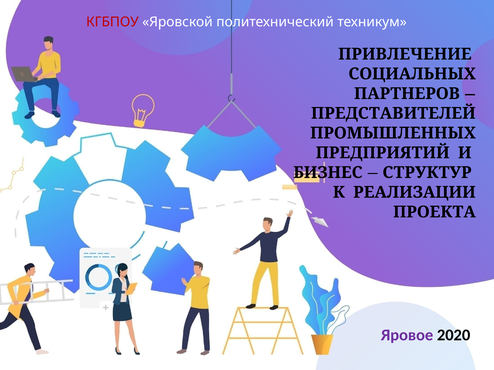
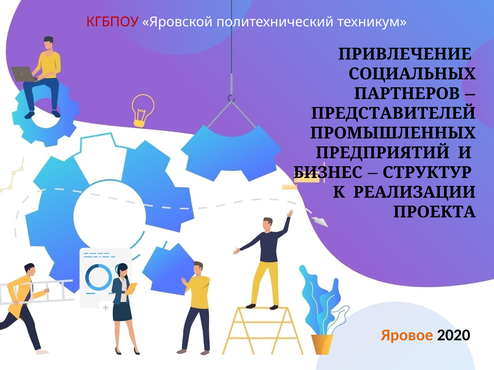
Яровое colour: purple -> orange
